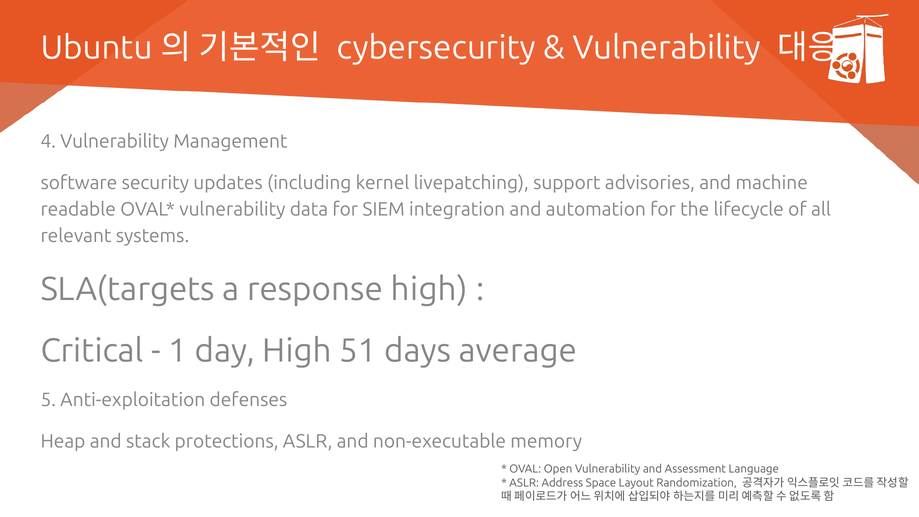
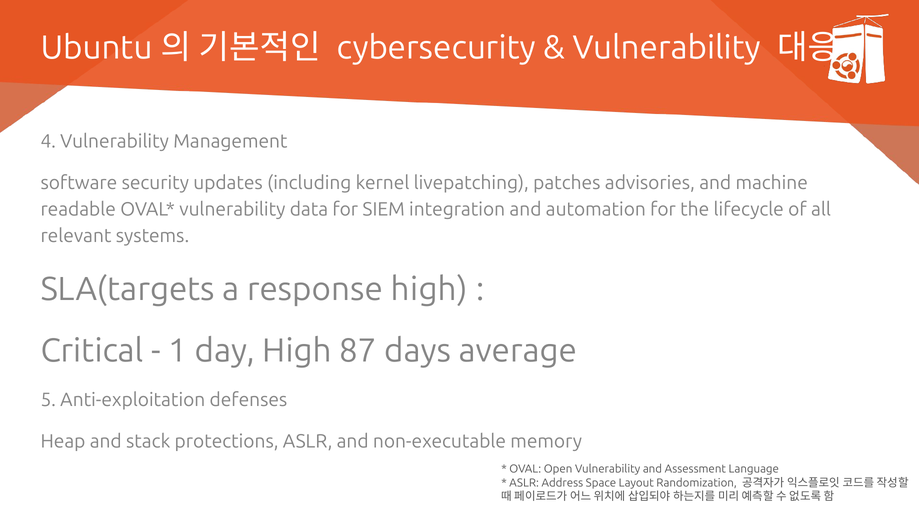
support: support -> patches
51: 51 -> 87
